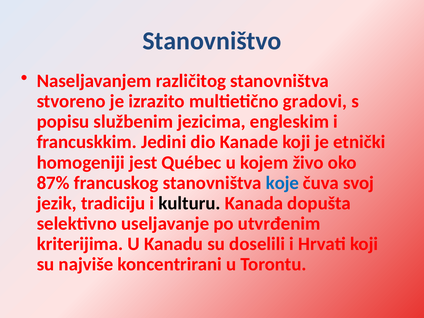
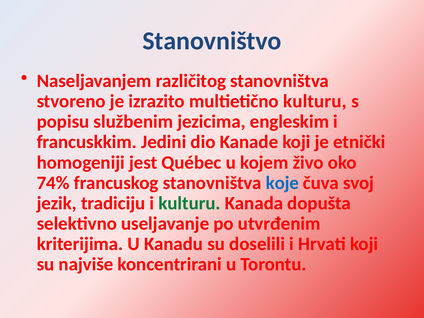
multietično gradovi: gradovi -> kulturu
87%: 87% -> 74%
kulturu at (190, 203) colour: black -> green
